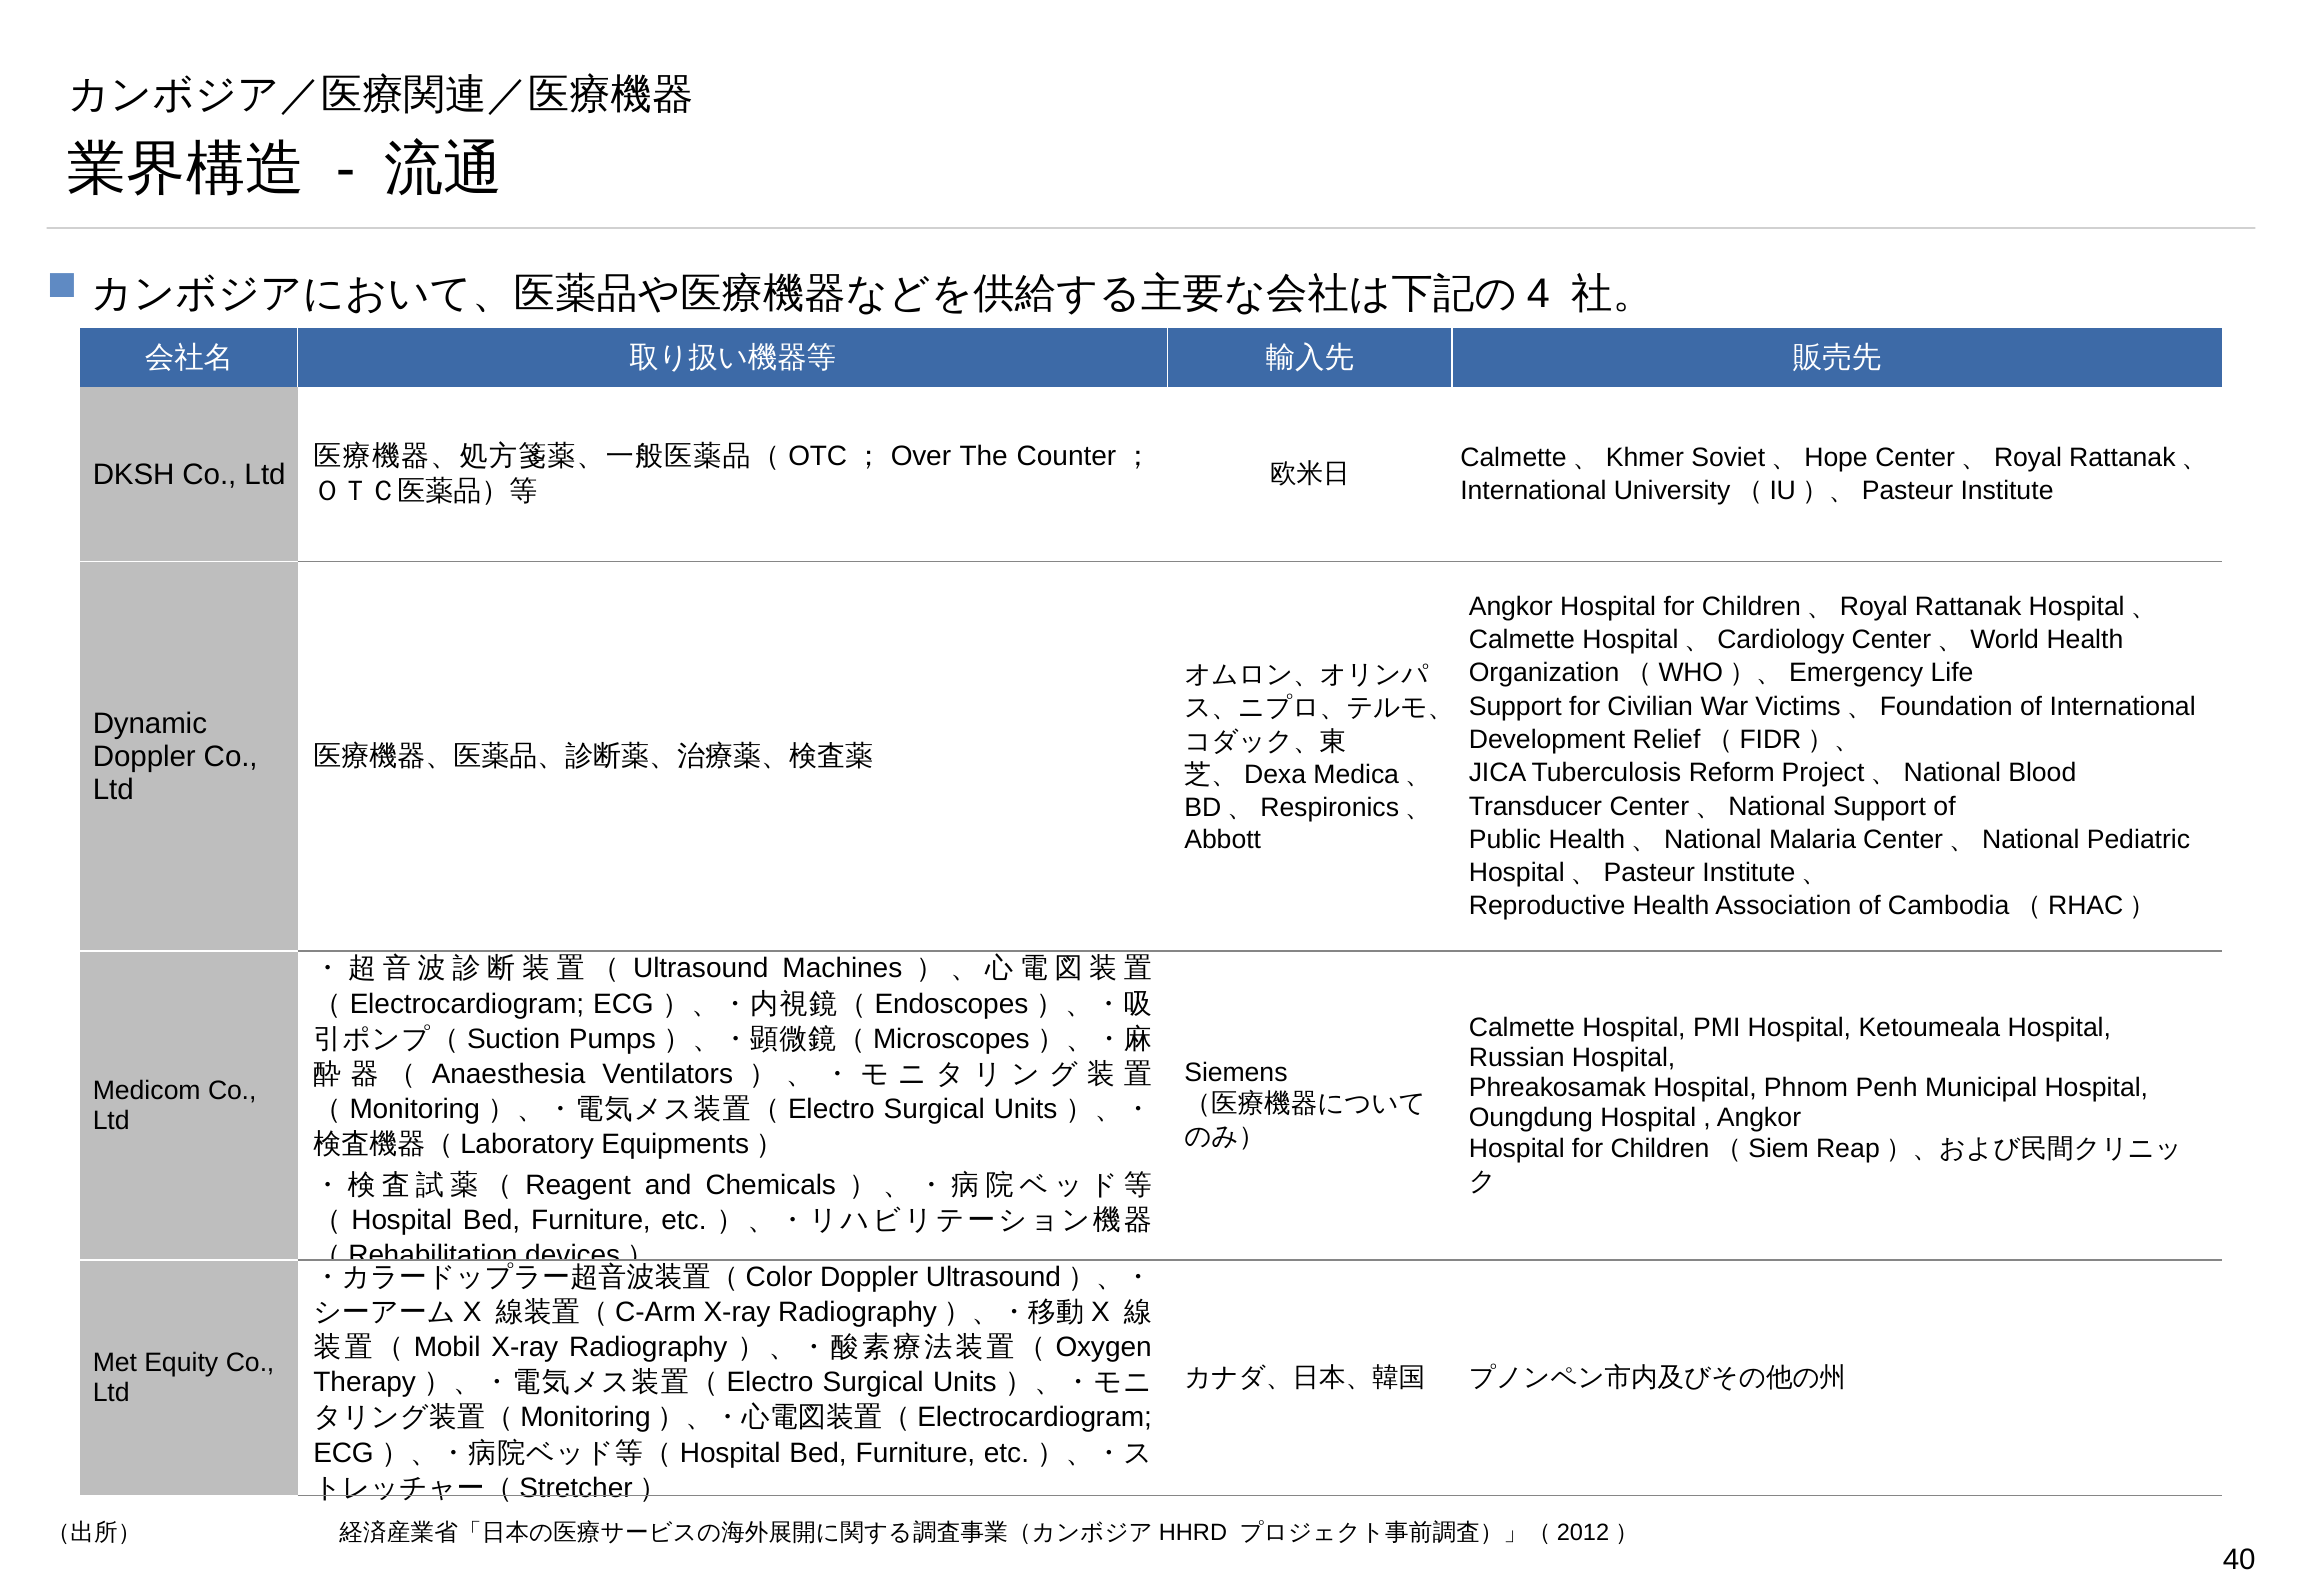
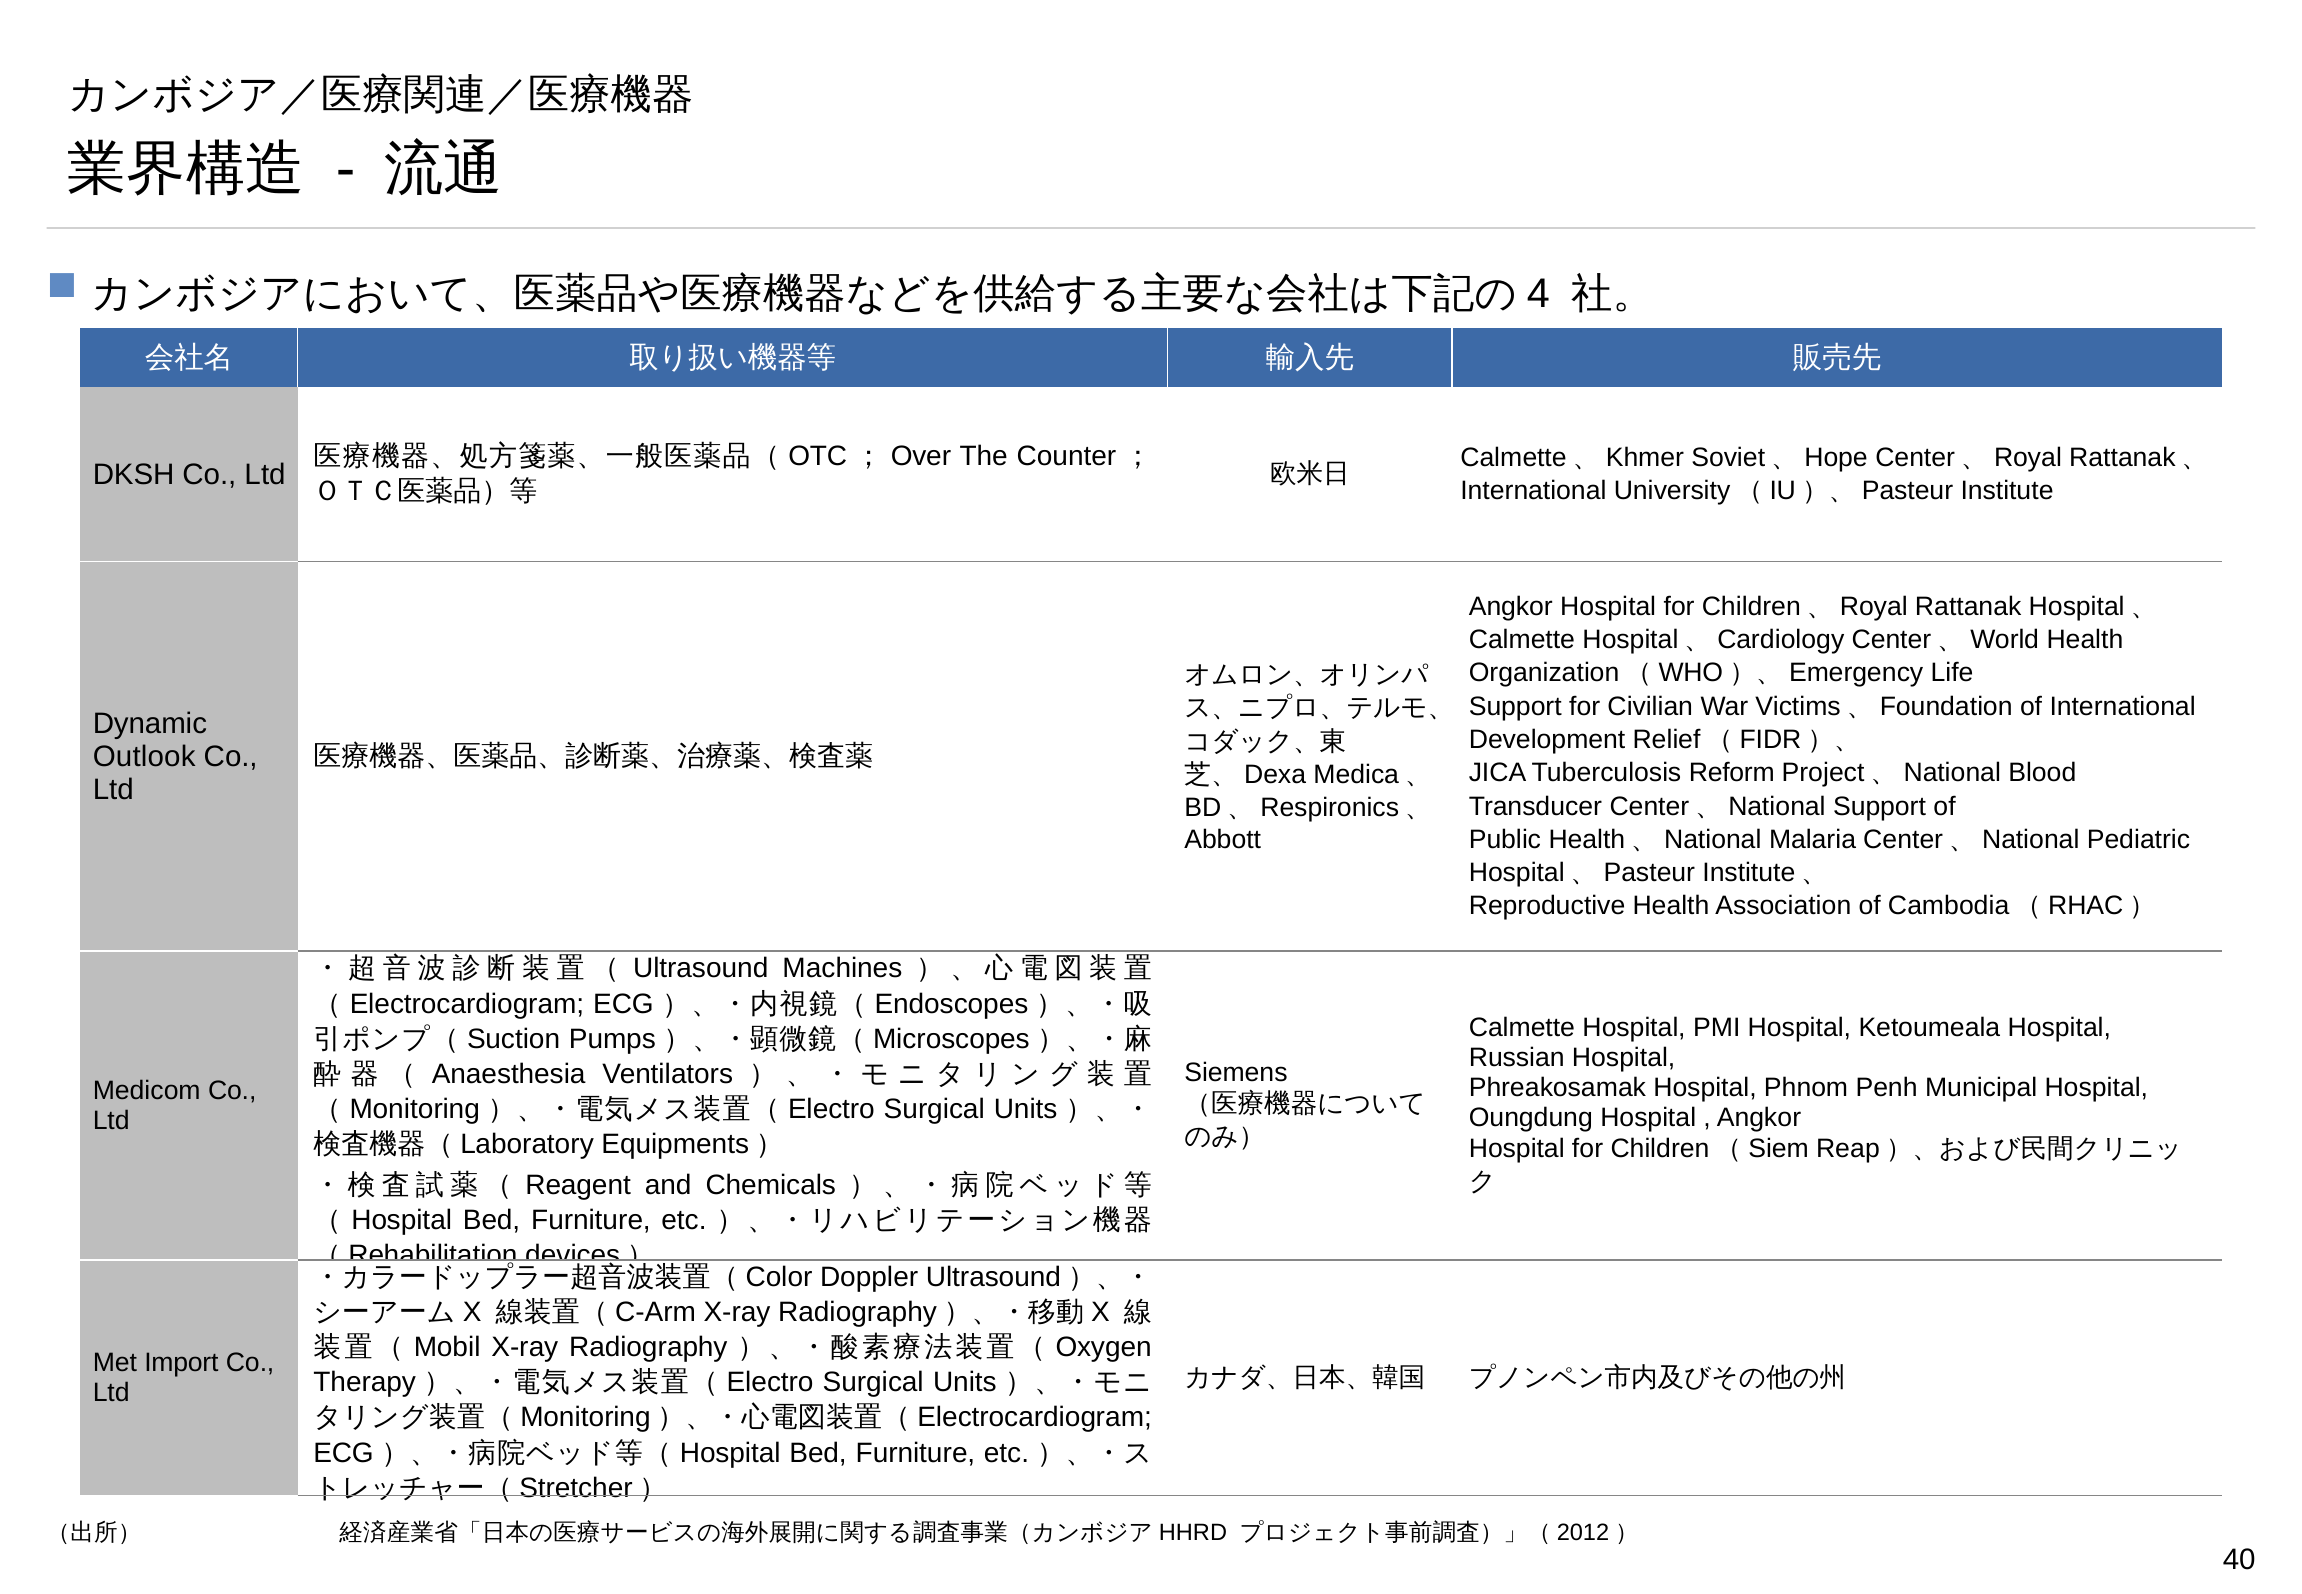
Doppler at (144, 756): Doppler -> Outlook
Equity: Equity -> Import
